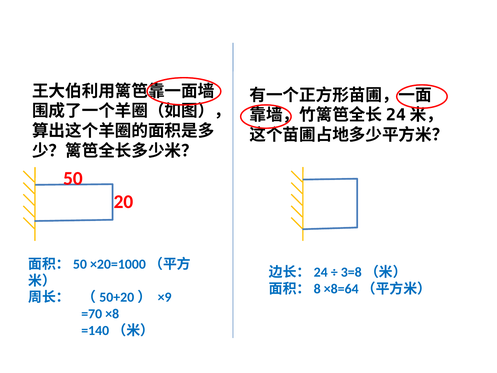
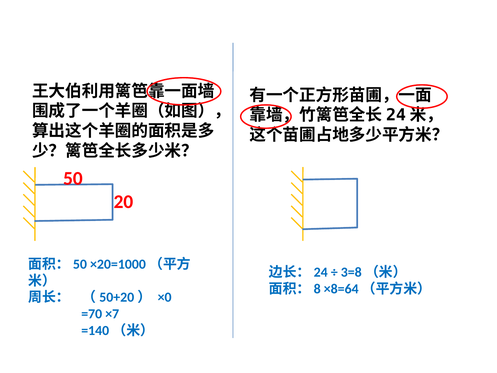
×9: ×9 -> ×0
×8: ×8 -> ×7
